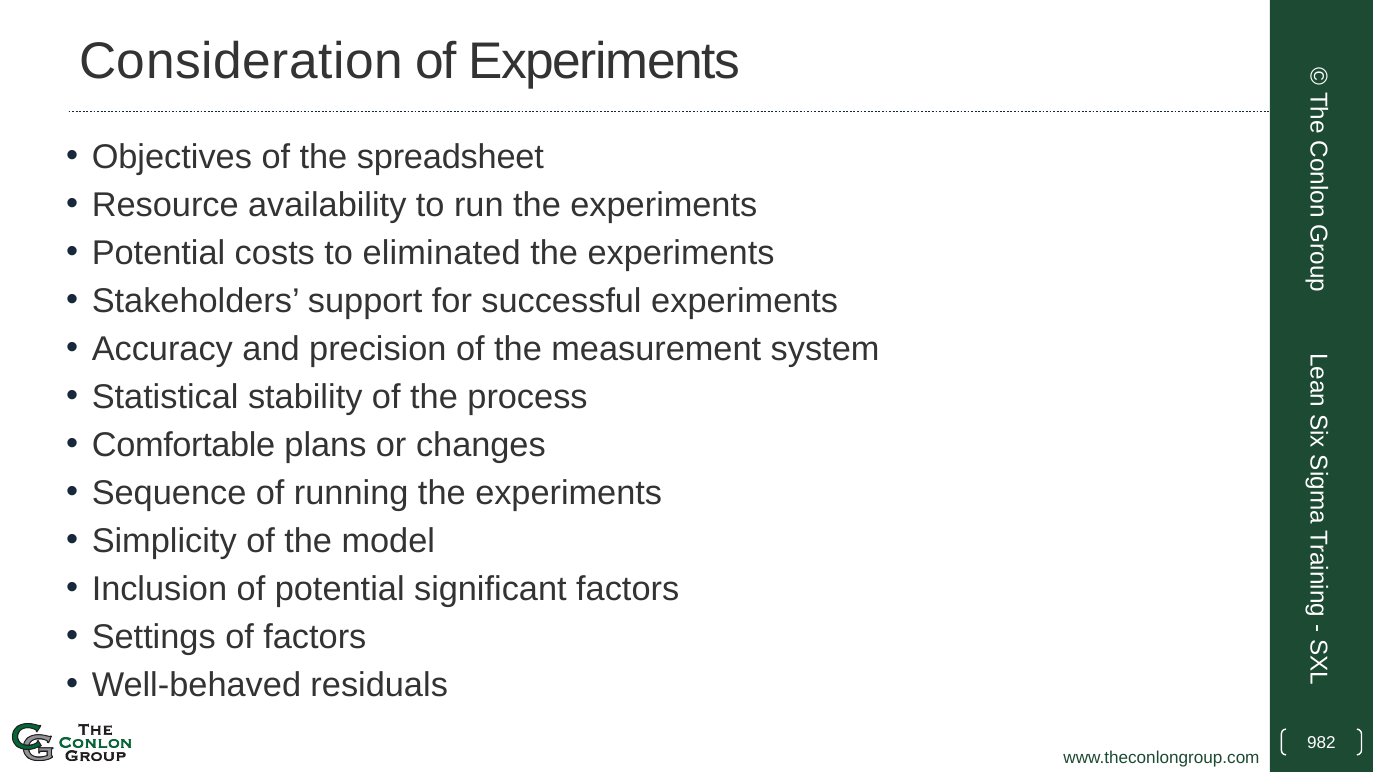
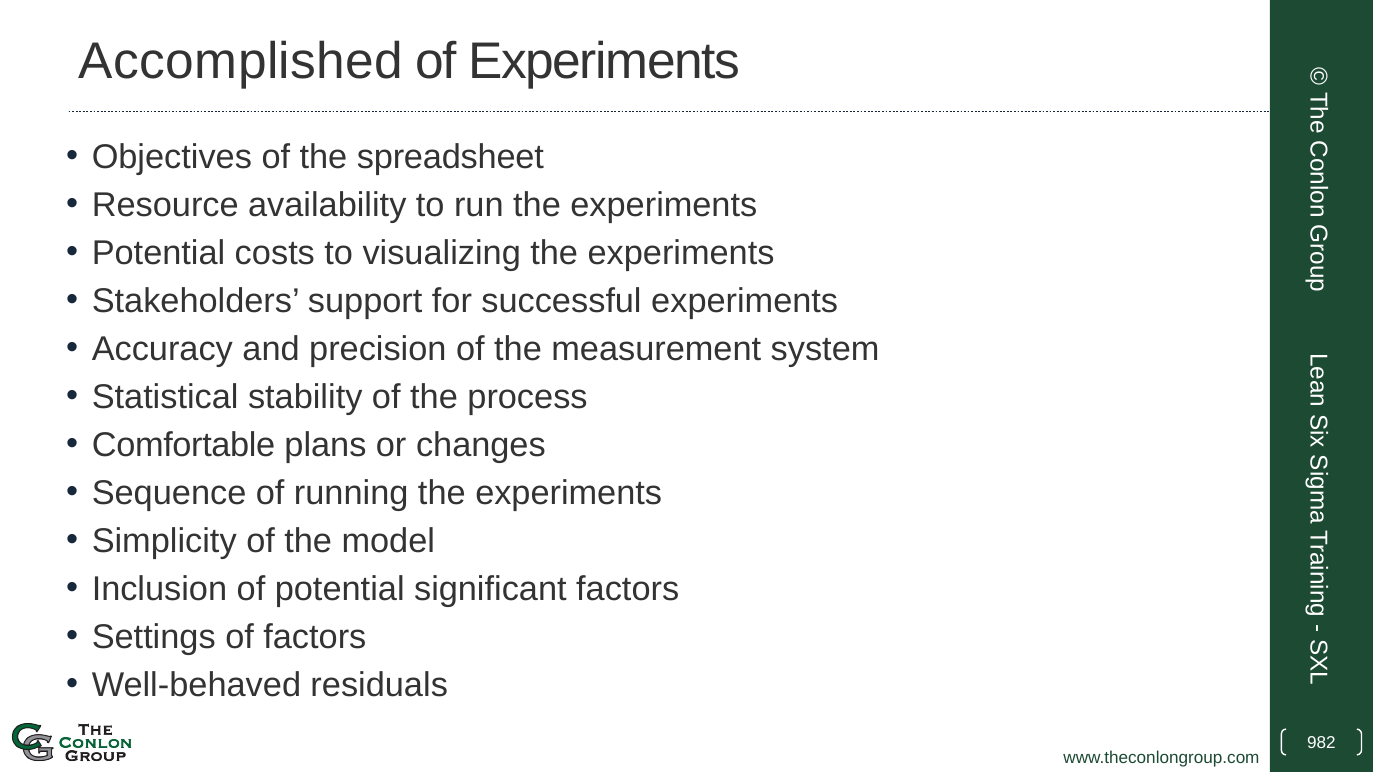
Consideration: Consideration -> Accomplished
eliminated: eliminated -> visualizing
